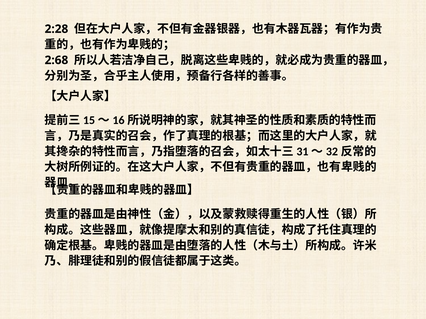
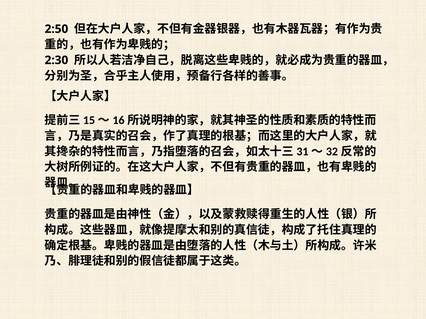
2:28: 2:28 -> 2:50
2:68: 2:68 -> 2:30
